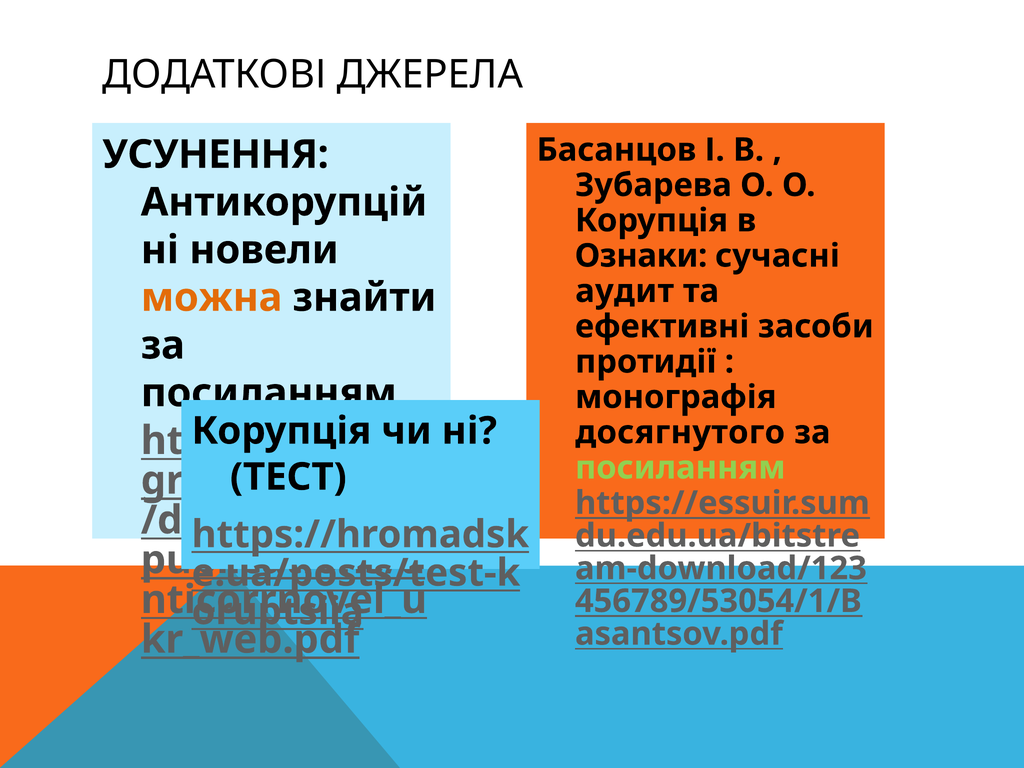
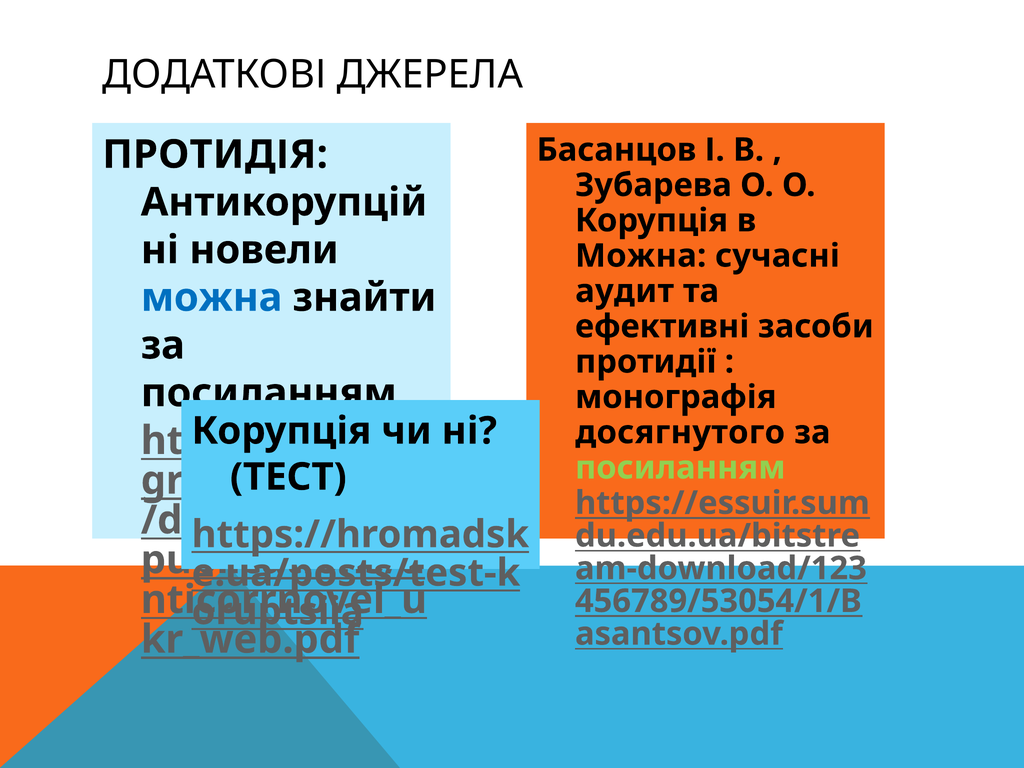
УСУНЕННЯ: УСУНЕННЯ -> ПРОТИДІЯ
Ознаки at (641, 256): Ознаки -> Можна
можна at (212, 298) colour: orange -> blue
